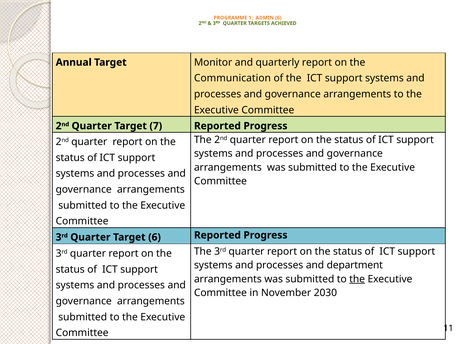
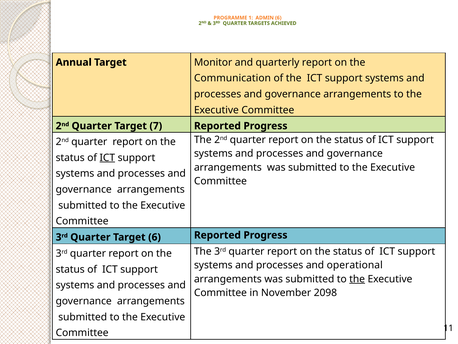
ICT at (107, 158) underline: none -> present
department: department -> operational
2030: 2030 -> 2098
